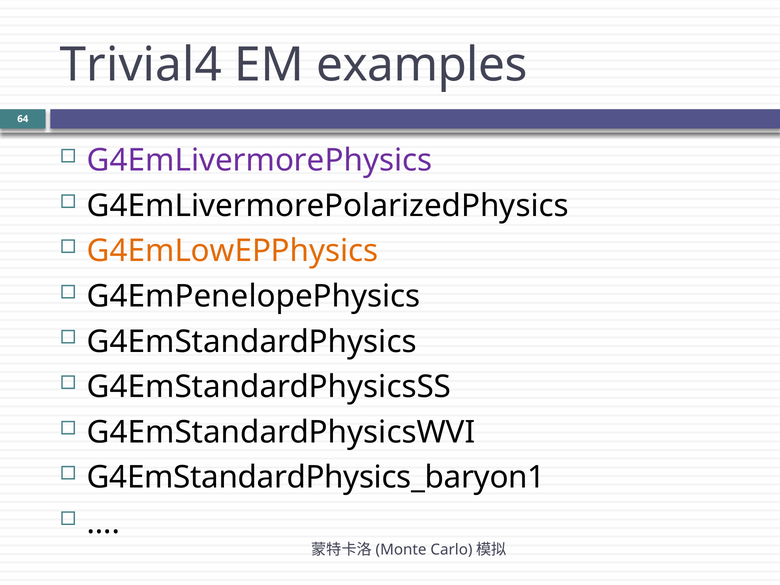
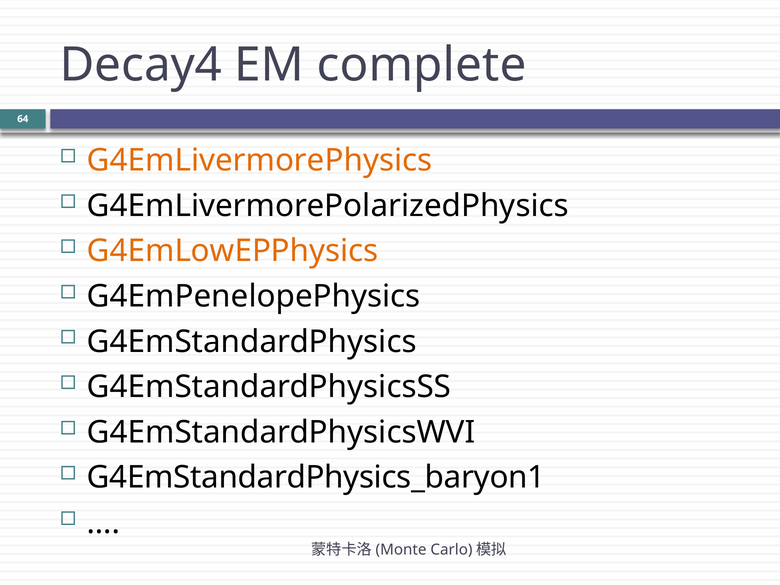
Trivial4: Trivial4 -> Decay4
examples: examples -> complete
G4EmLivermorePhysics colour: purple -> orange
